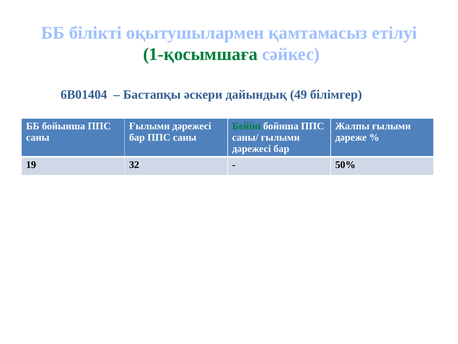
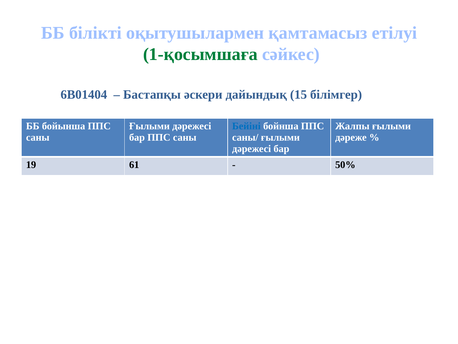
49: 49 -> 15
Бейіні colour: green -> blue
32: 32 -> 61
